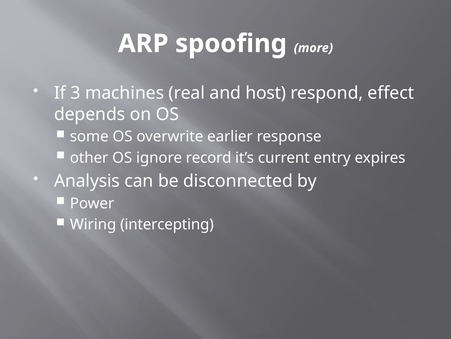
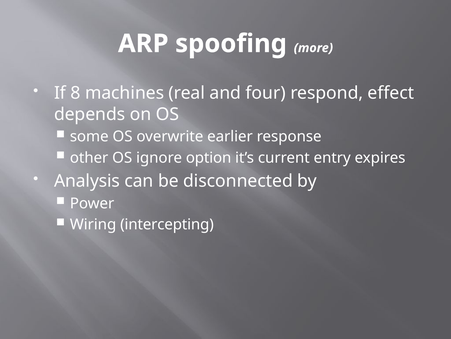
3: 3 -> 8
host: host -> four
record: record -> option
